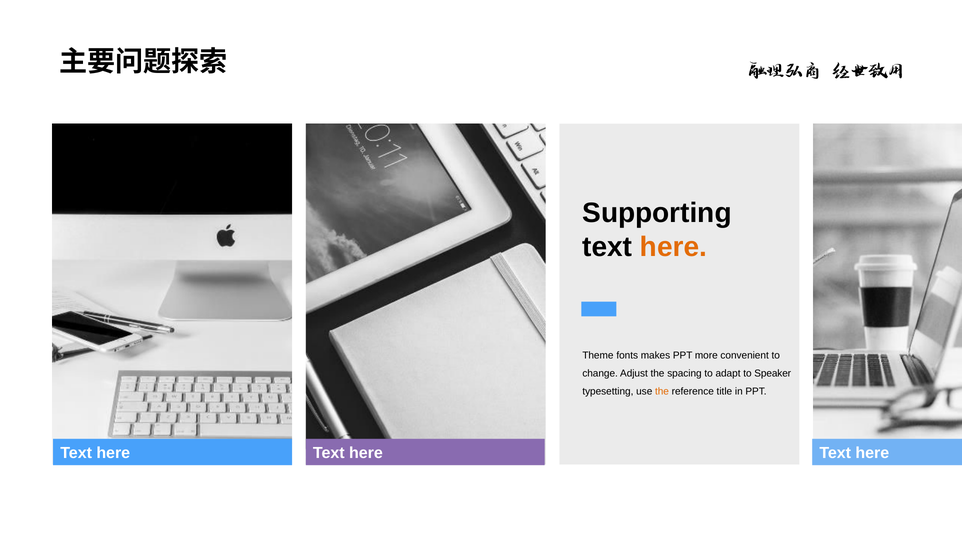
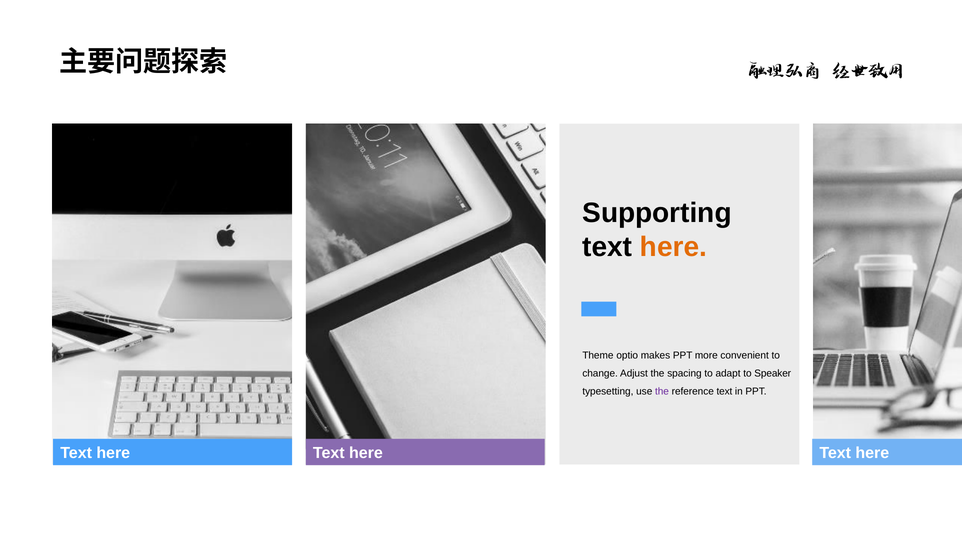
fonts: fonts -> optio
the at (662, 391) colour: orange -> purple
reference title: title -> text
